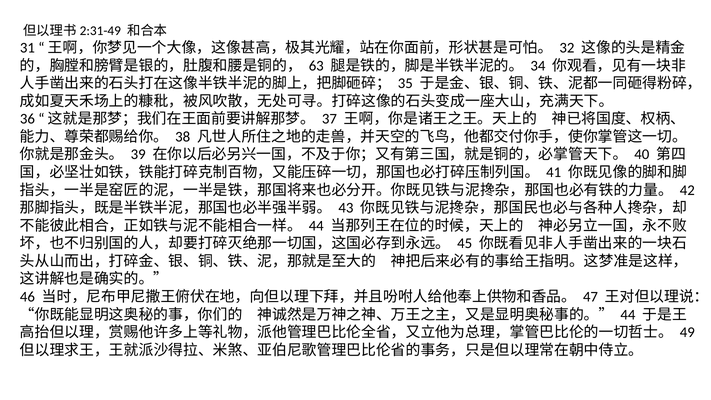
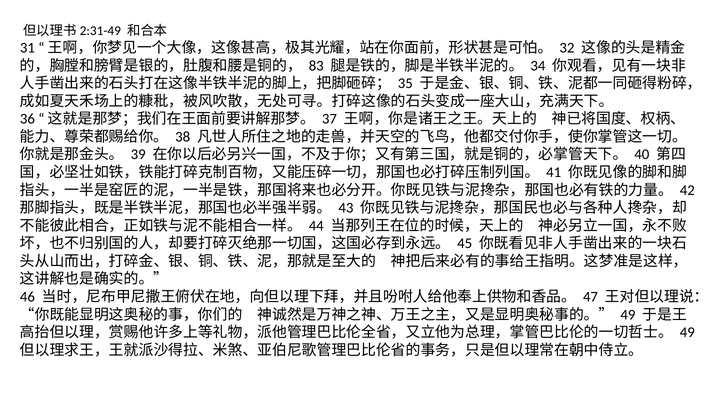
63: 63 -> 83
44 at (628, 315): 44 -> 49
